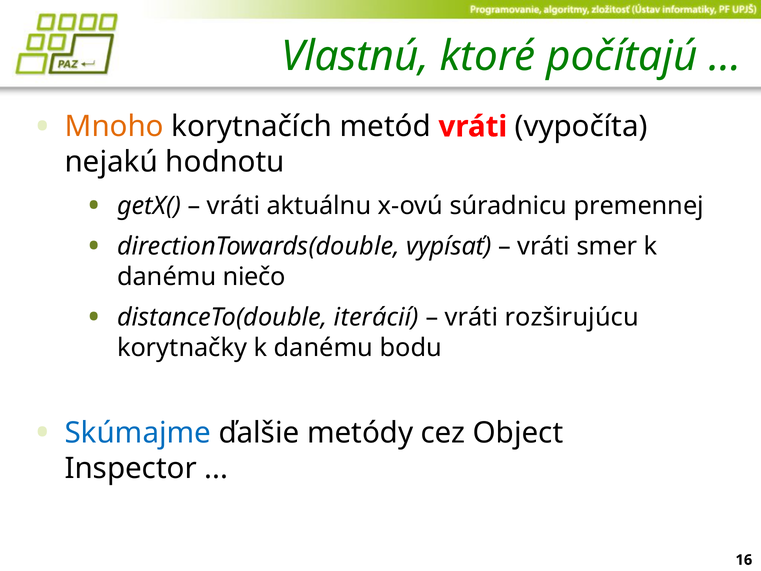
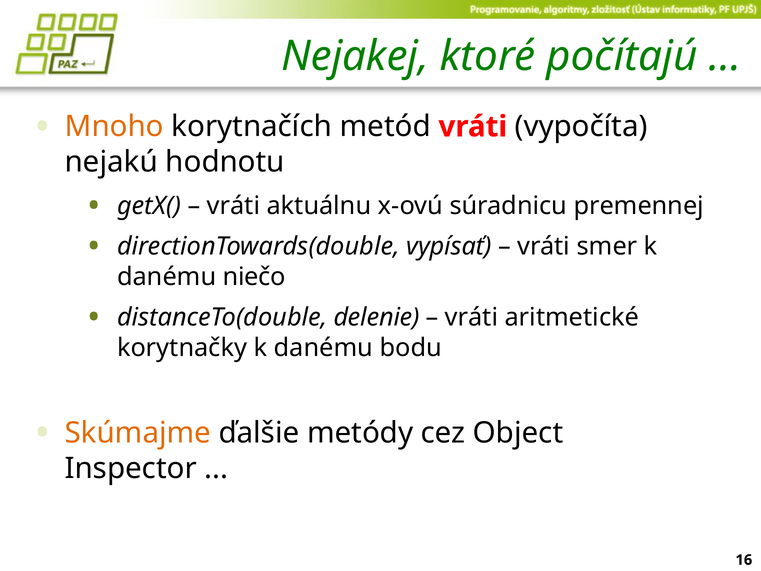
Vlastnú: Vlastnú -> Nejakej
iterácií: iterácií -> delenie
rozširujúcu: rozširujúcu -> aritmetické
Skúmajme colour: blue -> orange
